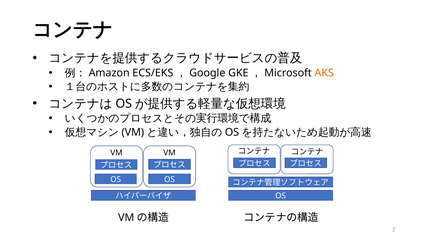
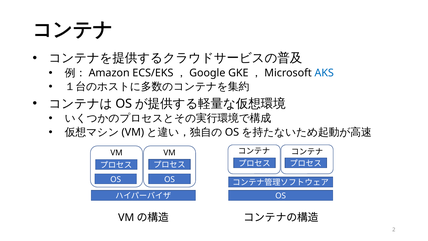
AKS colour: orange -> blue
